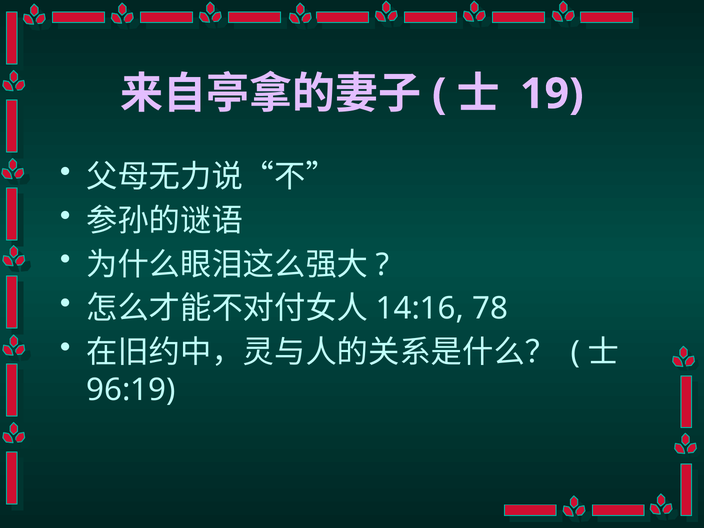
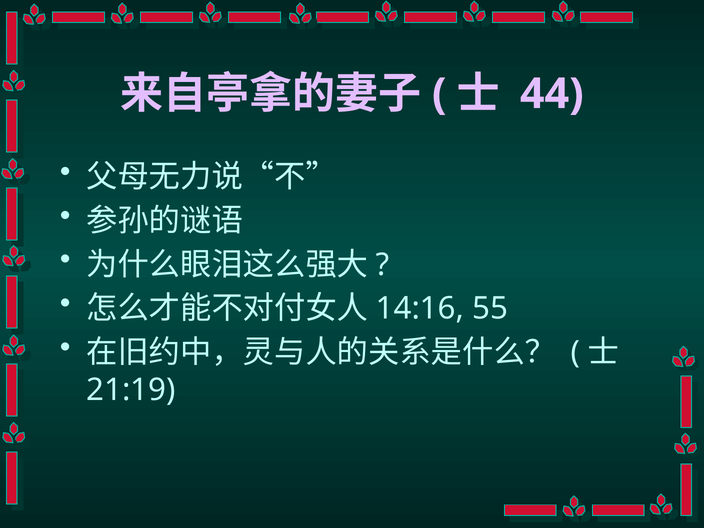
19: 19 -> 44
78: 78 -> 55
96:19: 96:19 -> 21:19
